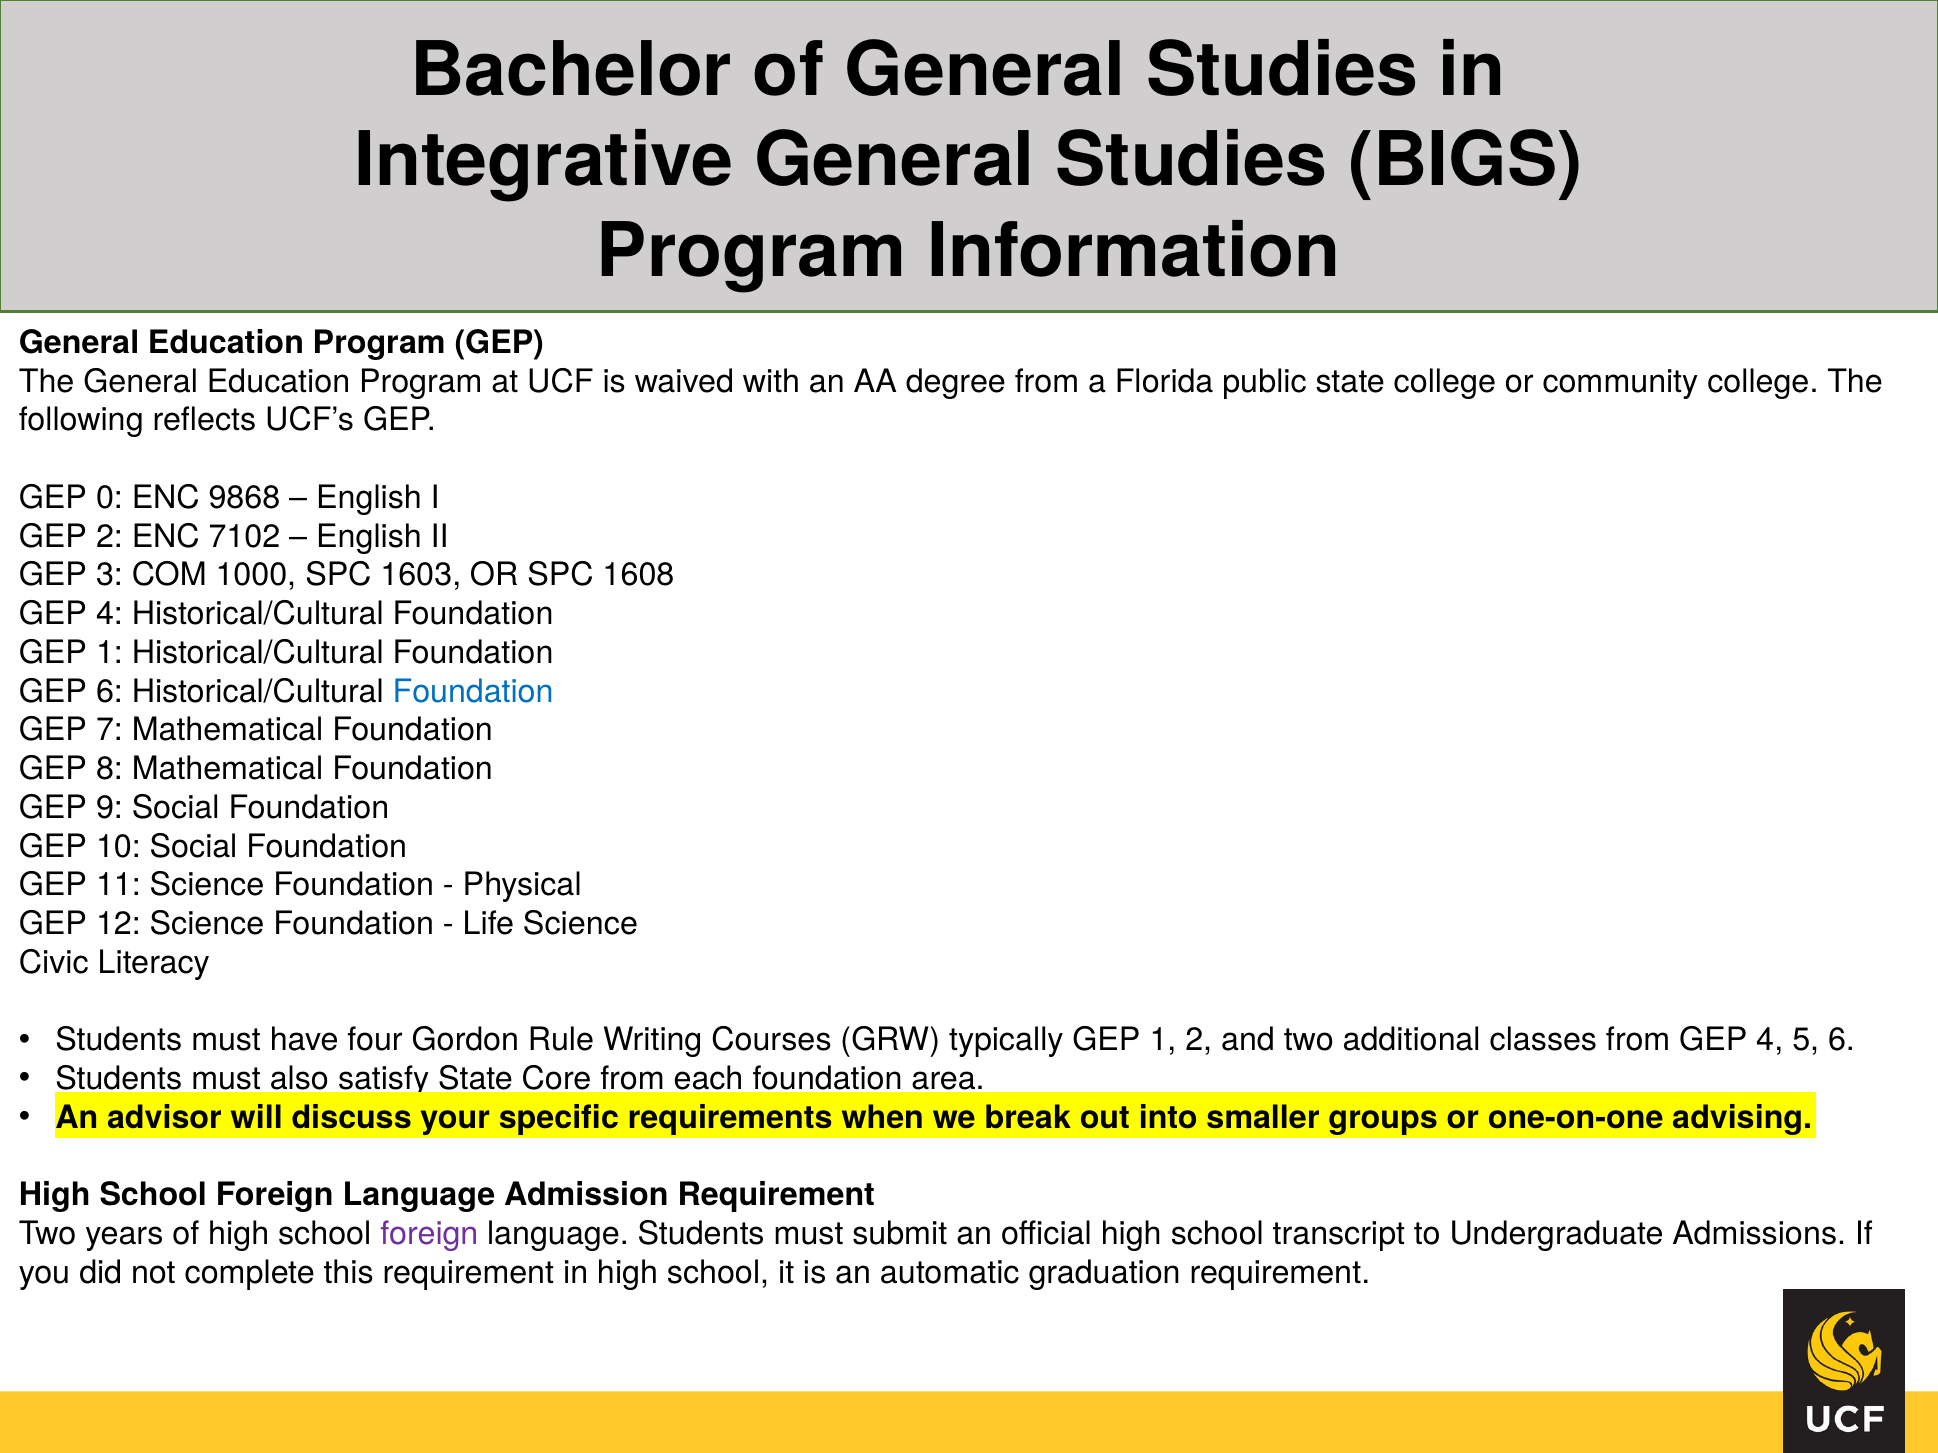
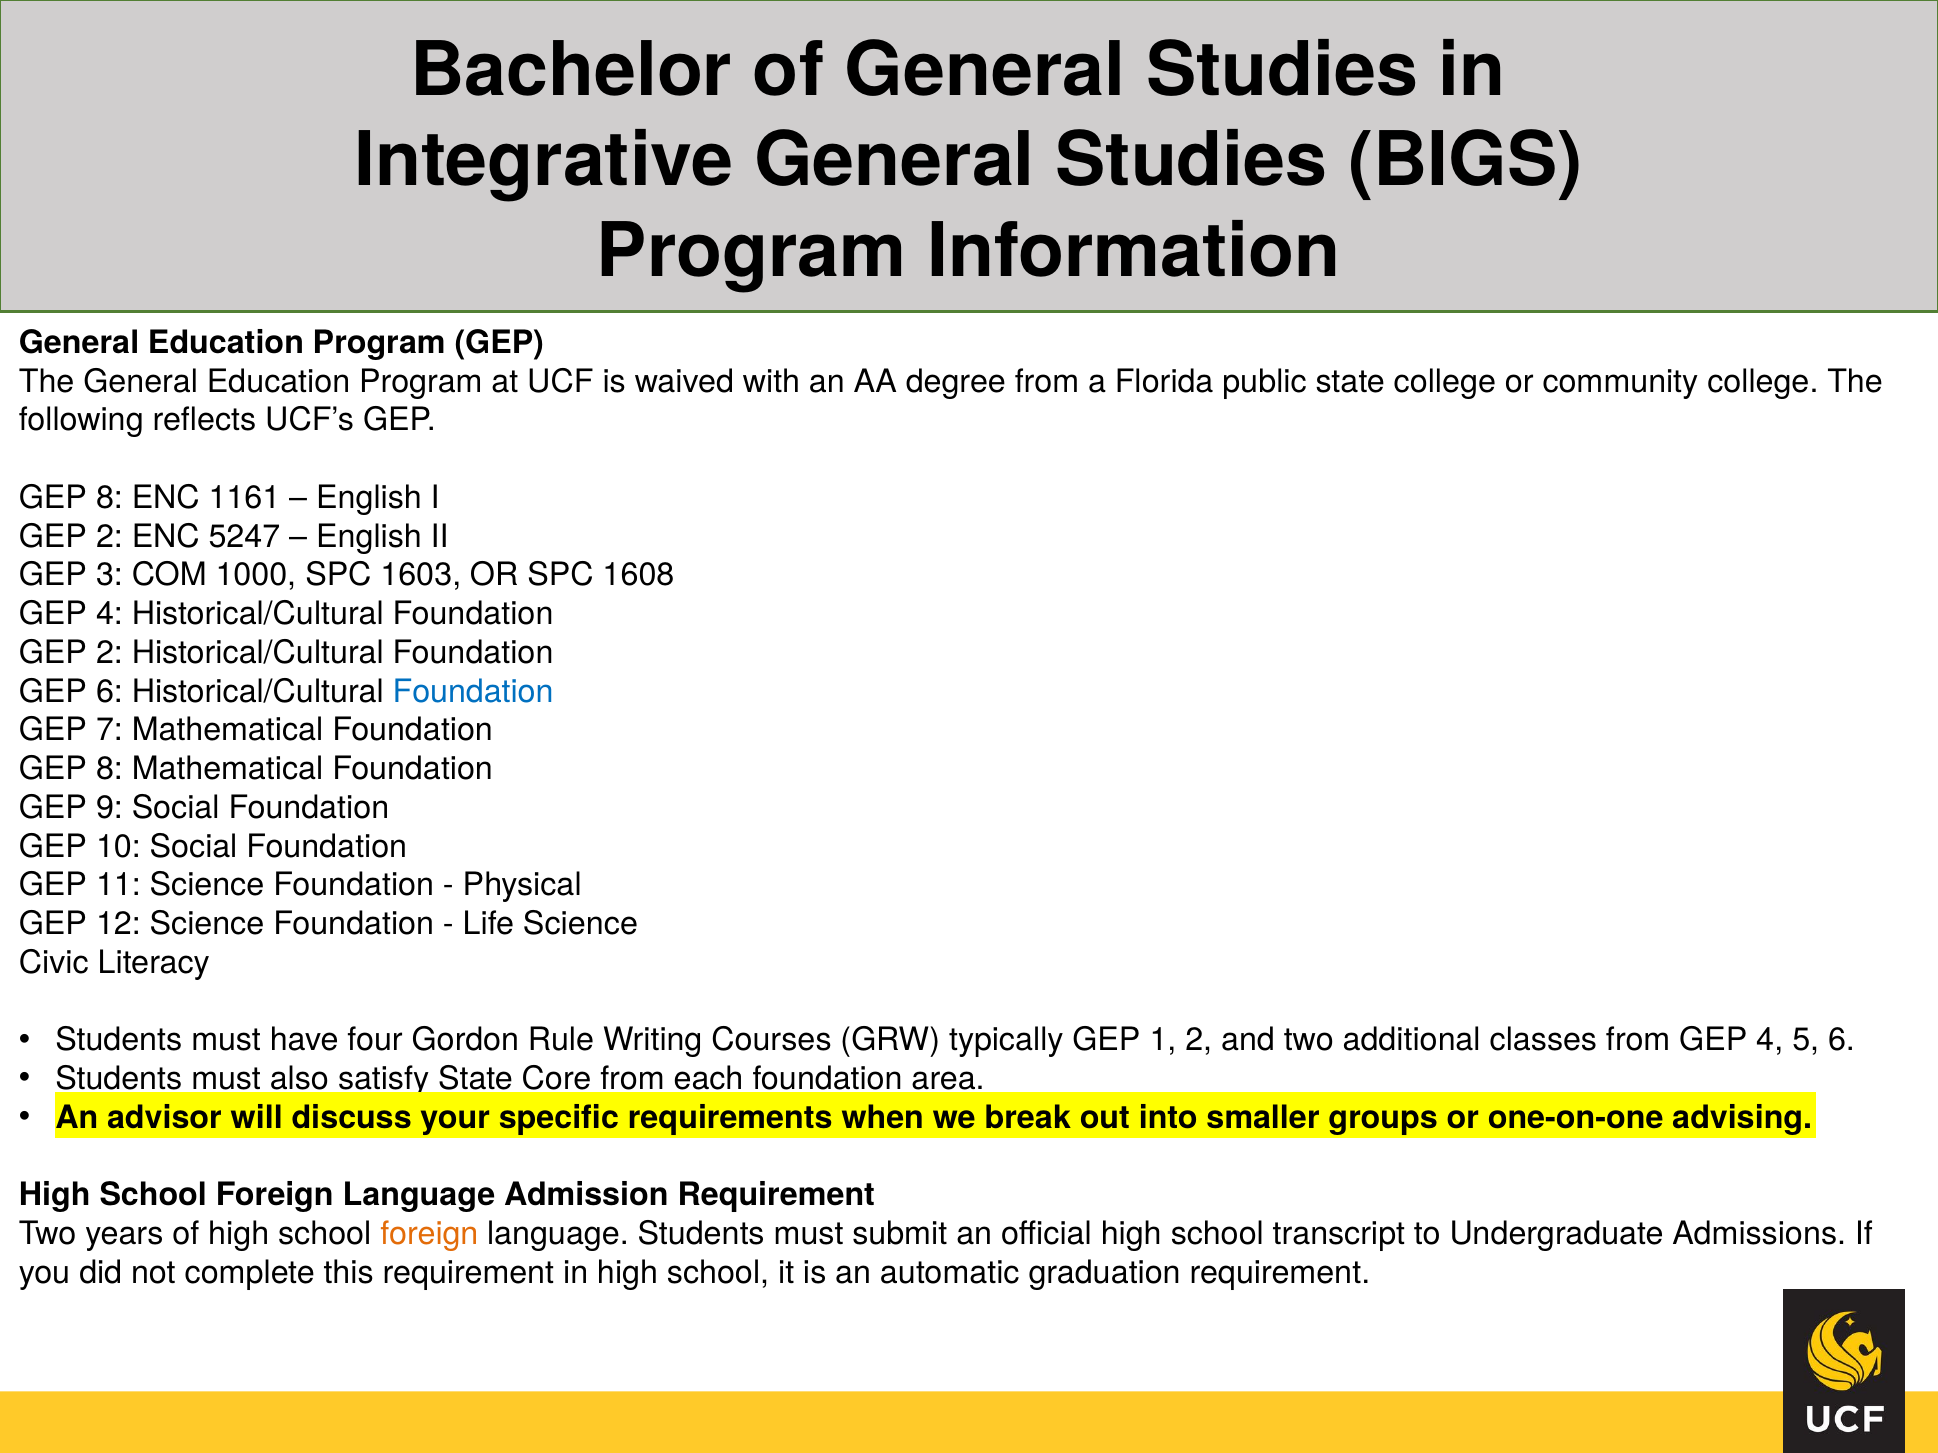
0 at (109, 498): 0 -> 8
9868: 9868 -> 1161
7102: 7102 -> 5247
1 at (109, 653): 1 -> 2
foreign at (429, 1234) colour: purple -> orange
